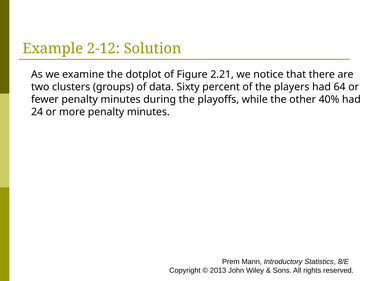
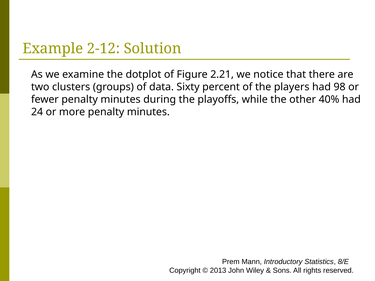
64: 64 -> 98
